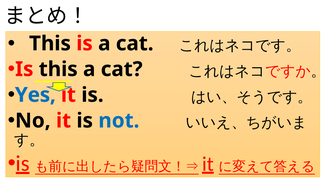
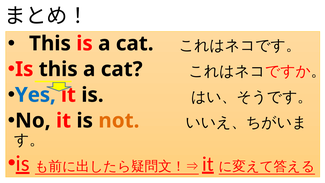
not colour: blue -> orange
